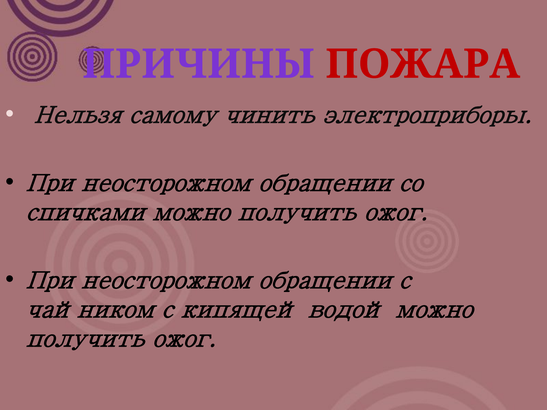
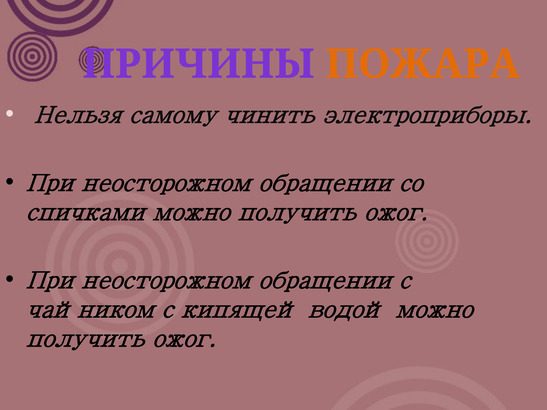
ПОЖАРА colour: red -> orange
